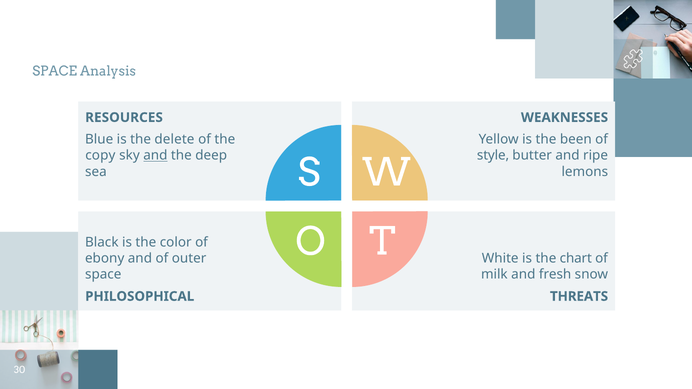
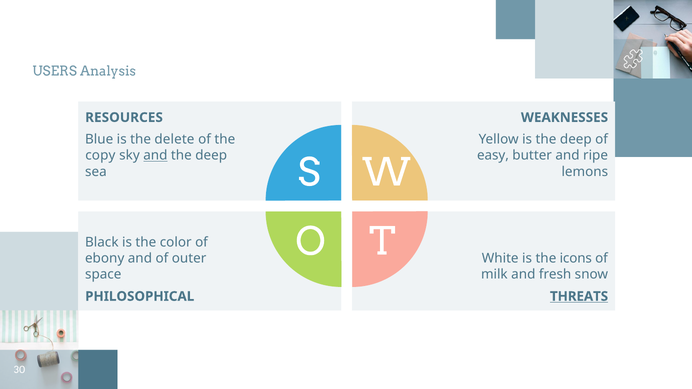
SPACE at (55, 71): SPACE -> USERS
is the been: been -> deep
style: style -> easy
chart: chart -> icons
THREATS underline: none -> present
